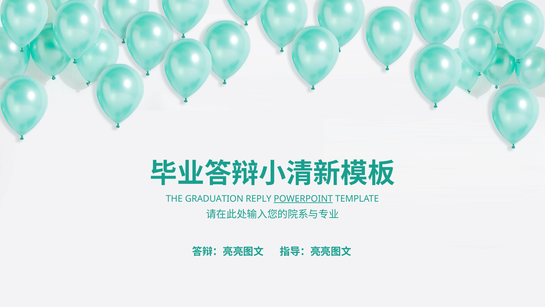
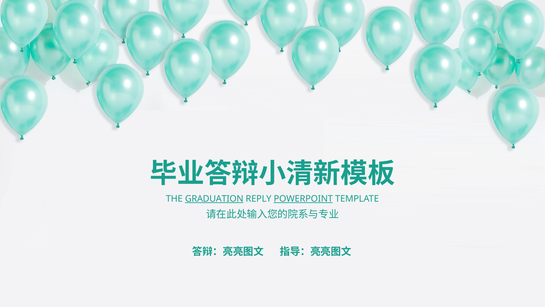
GRADUATION underline: none -> present
